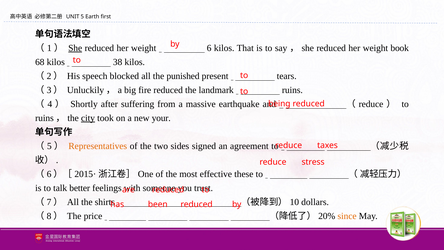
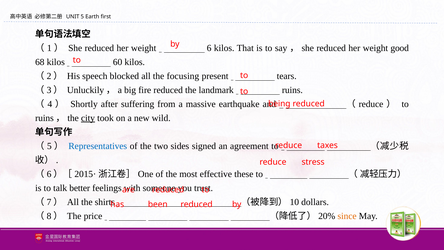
She at (75, 48) underline: present -> none
book: book -> good
38: 38 -> 60
punished: punished -> focusing
your: your -> wild
Representatives colour: orange -> blue
